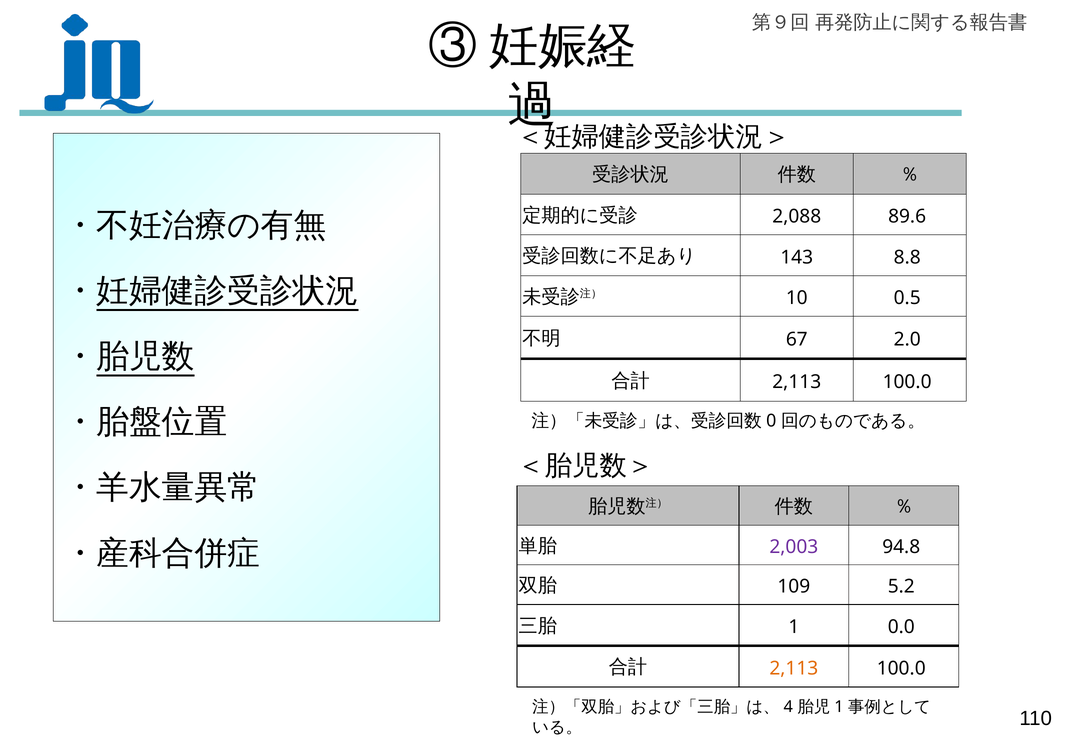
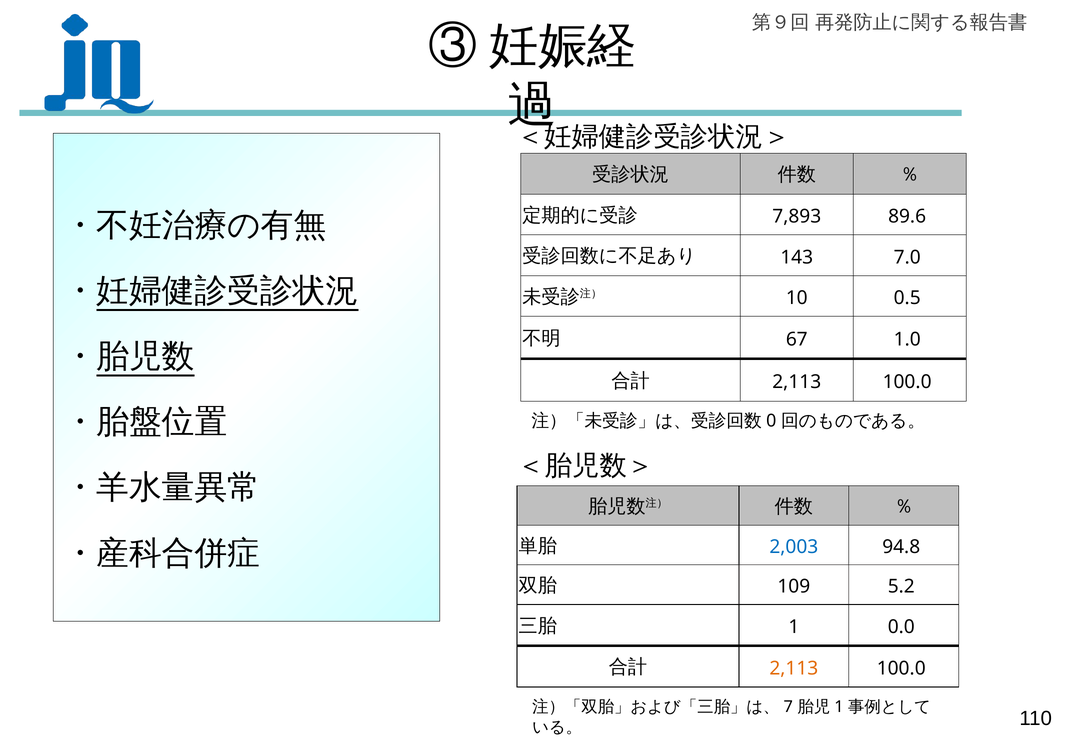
2,088: 2,088 -> 7,893
8.8: 8.8 -> 7.0
2.0: 2.0 -> 1.0
2,003 colour: purple -> blue
4: 4 -> 7
